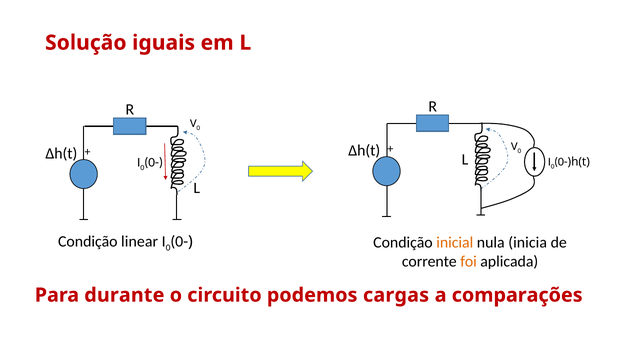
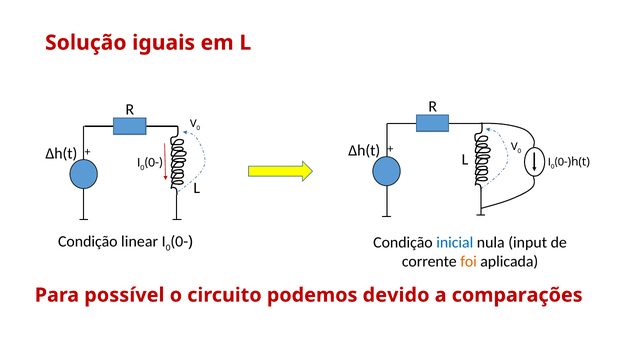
inicial colour: orange -> blue
inicia: inicia -> input
durante: durante -> possível
cargas: cargas -> devido
